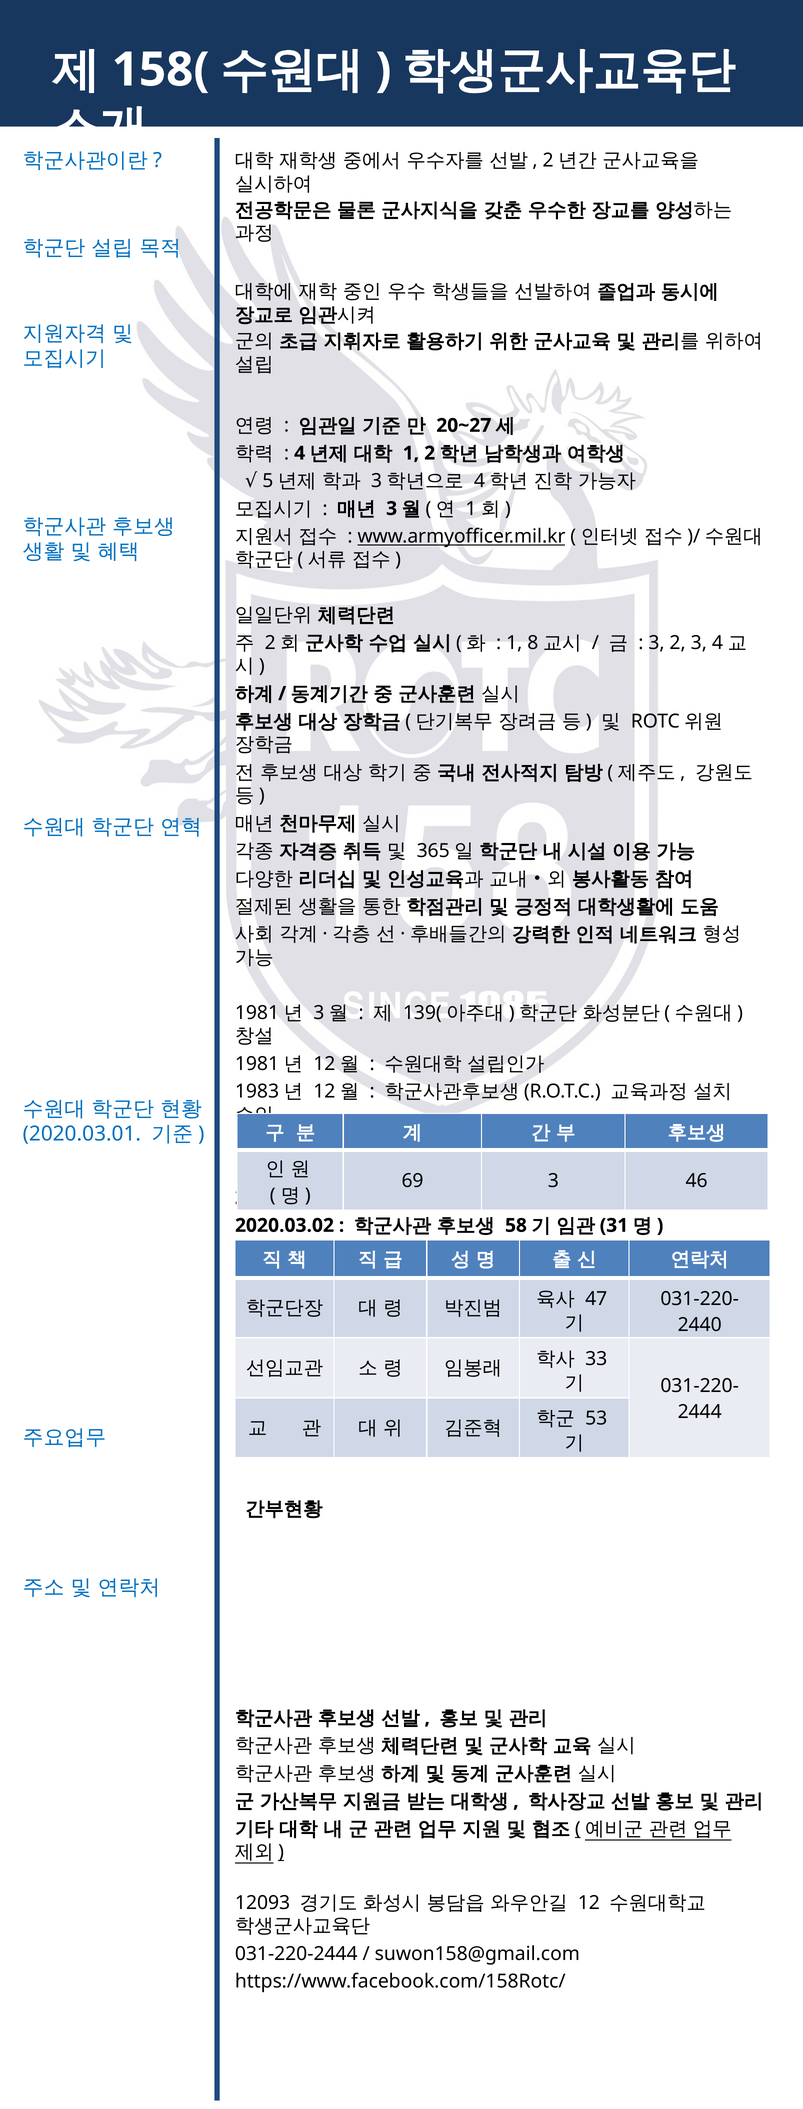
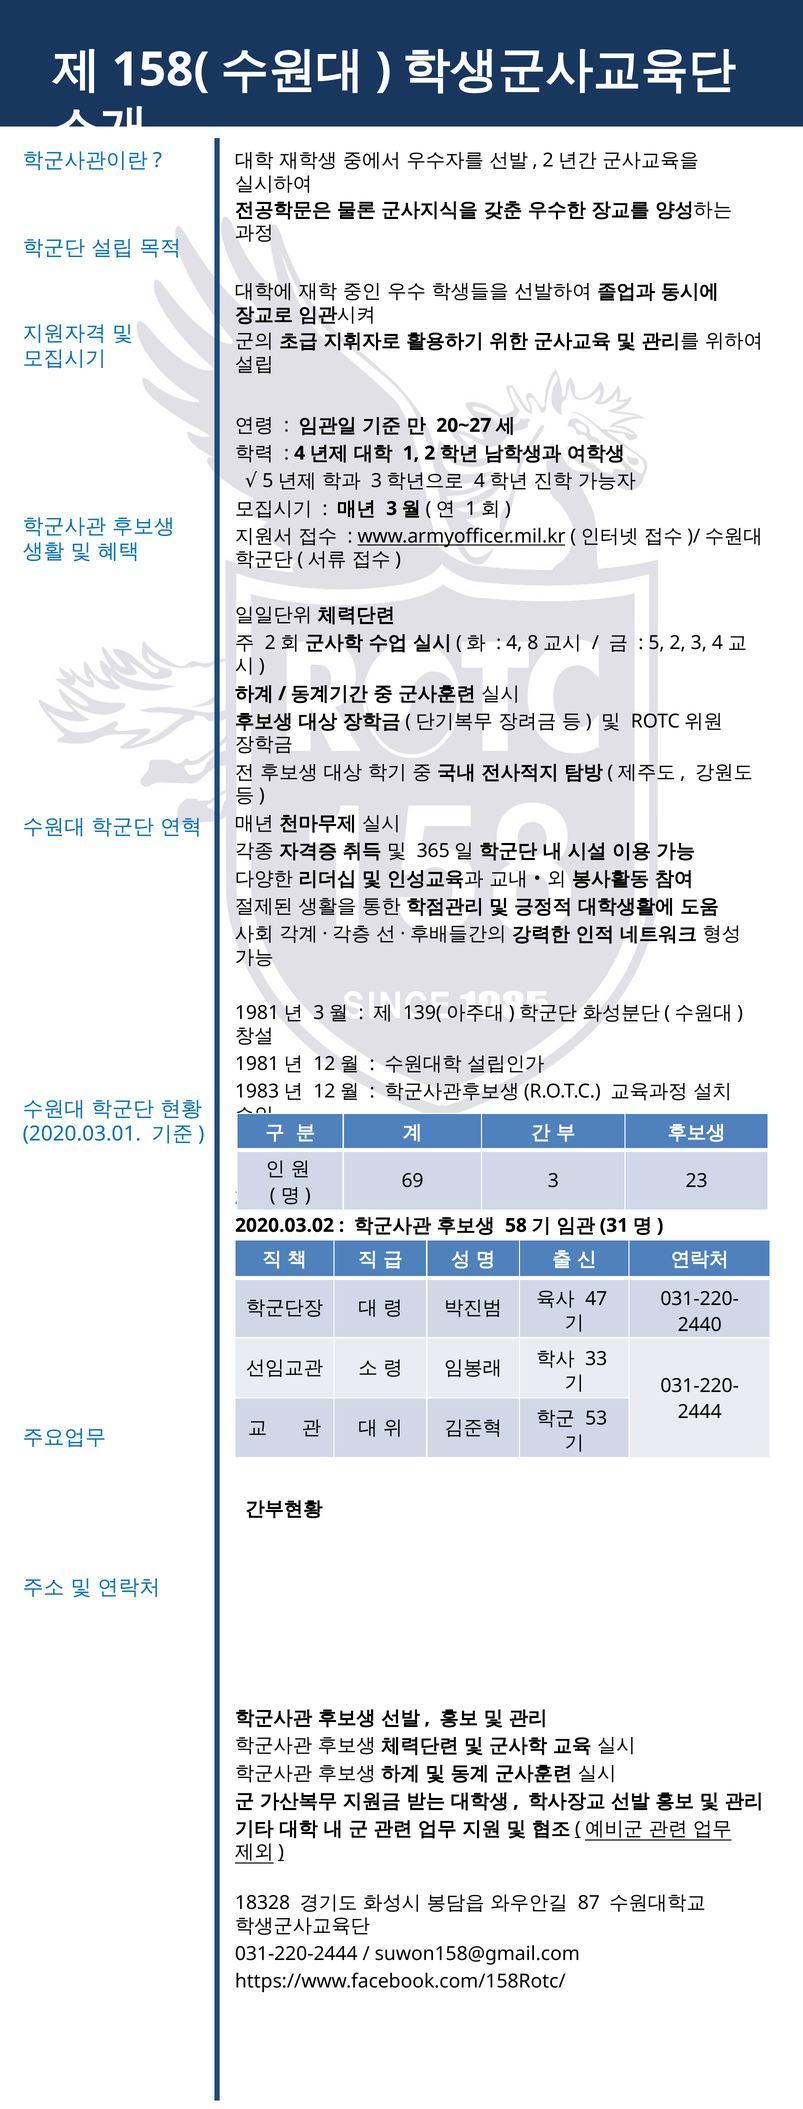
1 at (514, 642): 1 -> 4
3 at (656, 642): 3 -> 5
46: 46 -> 23
12093: 12093 -> 18328
12: 12 -> 87
